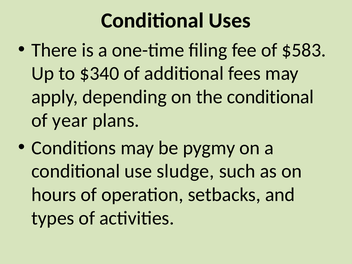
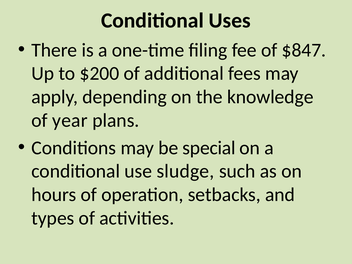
$583: $583 -> $847
$340: $340 -> $200
the conditional: conditional -> knowledge
pygmy: pygmy -> special
